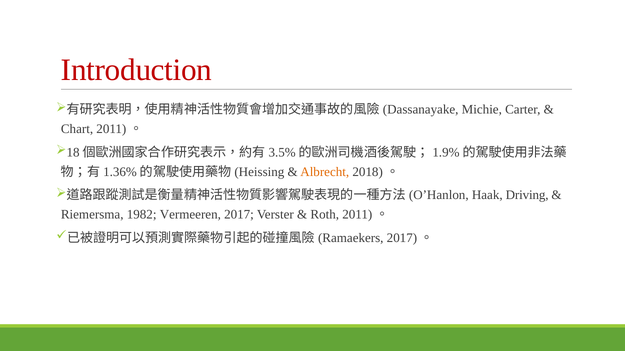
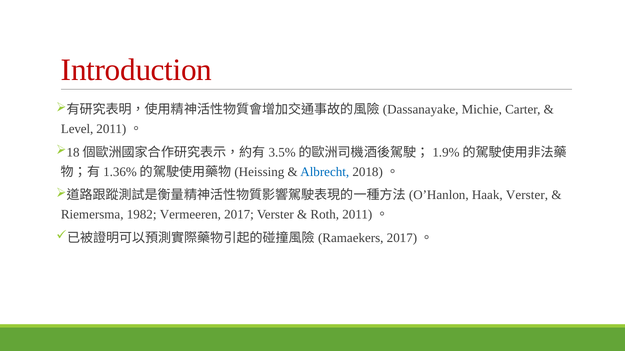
Chart: Chart -> Level
Albrecht colour: orange -> blue
Haak Driving: Driving -> Verster
